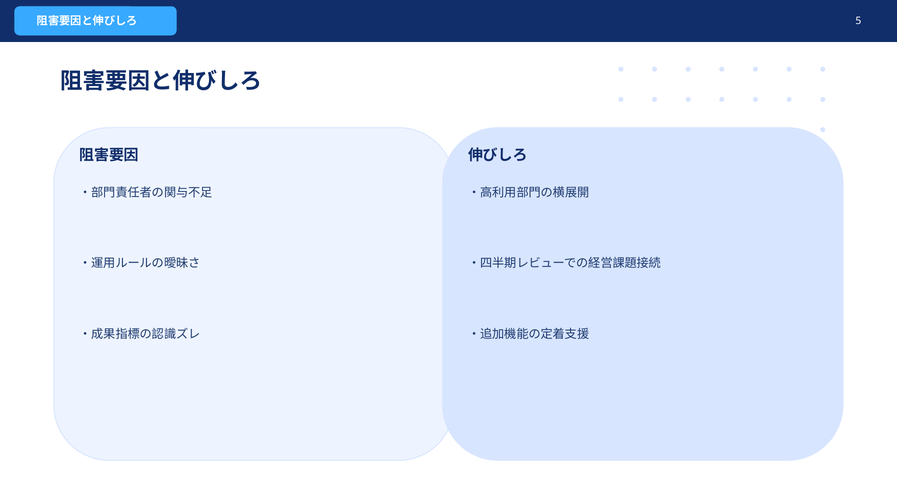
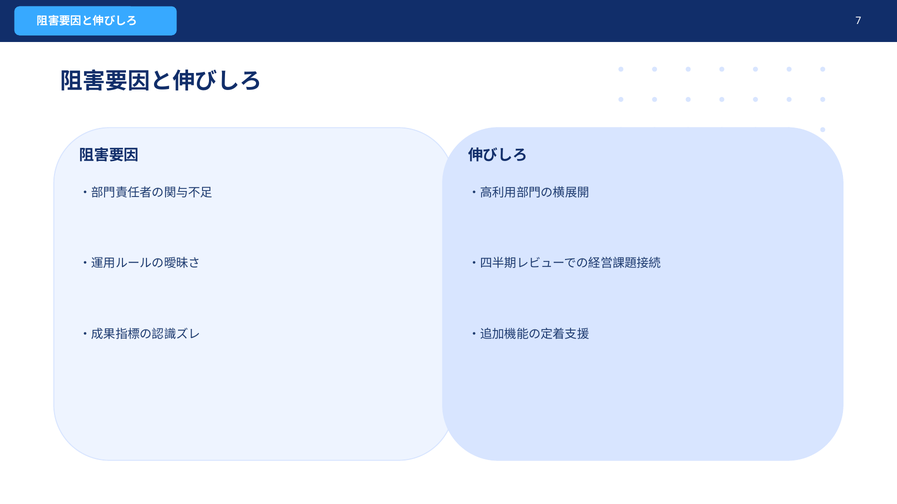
5: 5 -> 7
